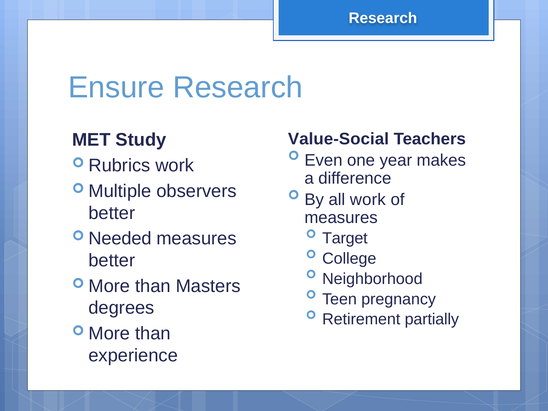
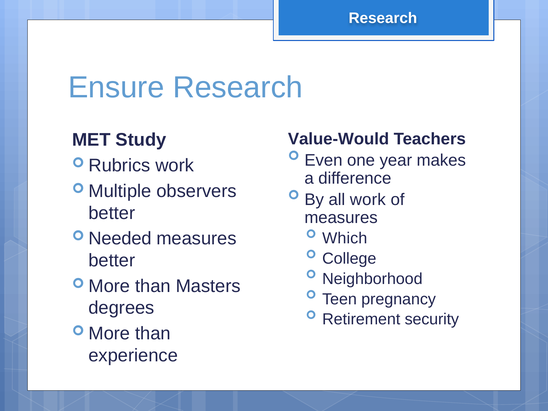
Value-Social: Value-Social -> Value-Would
Target: Target -> Which
partially: partially -> security
